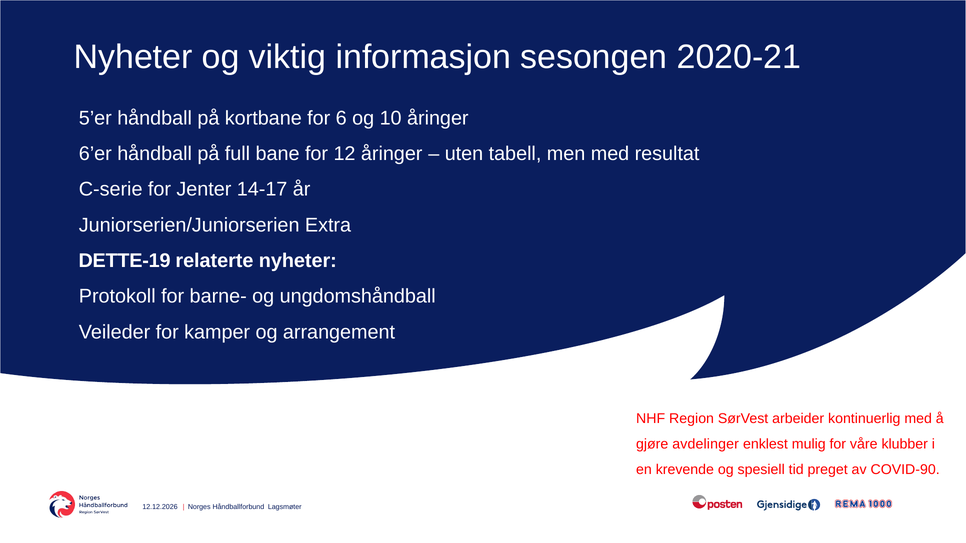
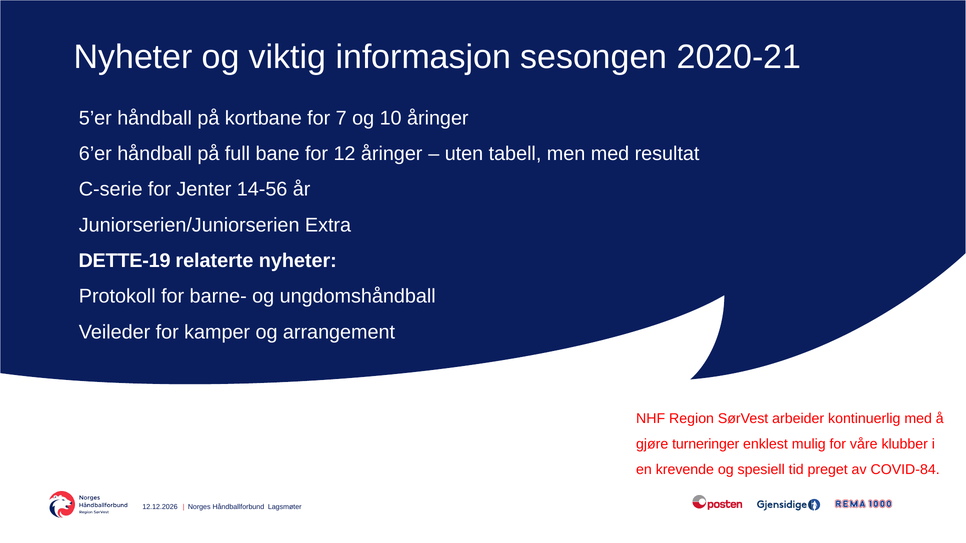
6: 6 -> 7
14-17: 14-17 -> 14-56
avdelinger: avdelinger -> turneringer
COVID-90: COVID-90 -> COVID-84
